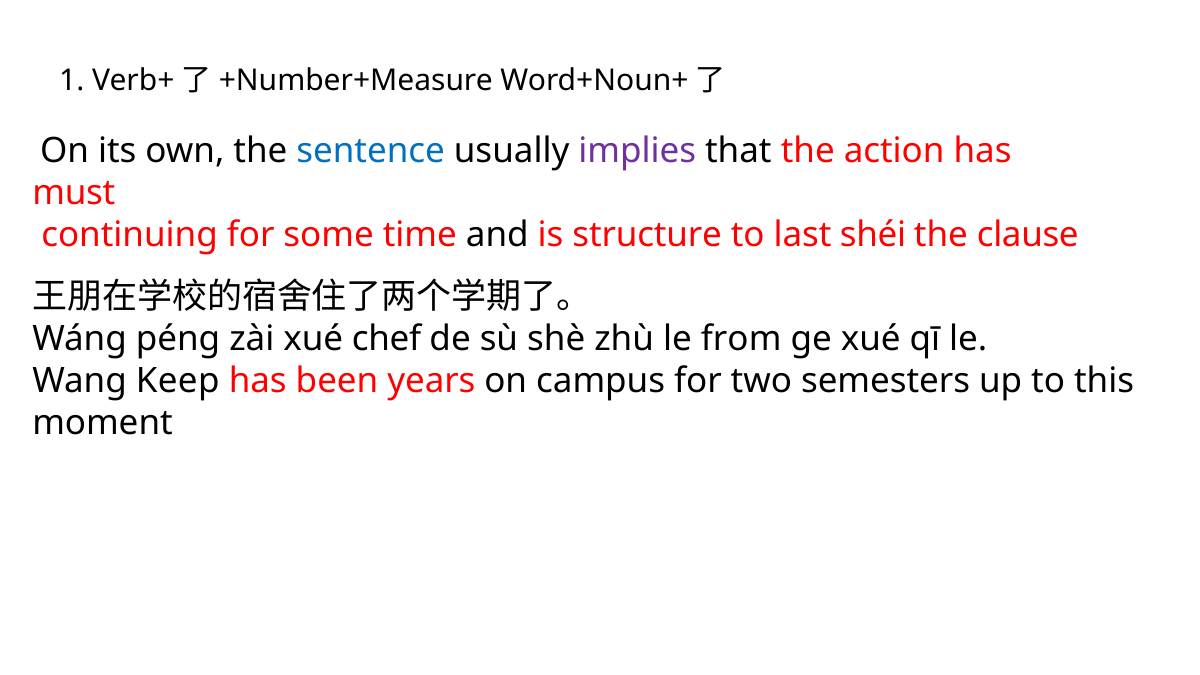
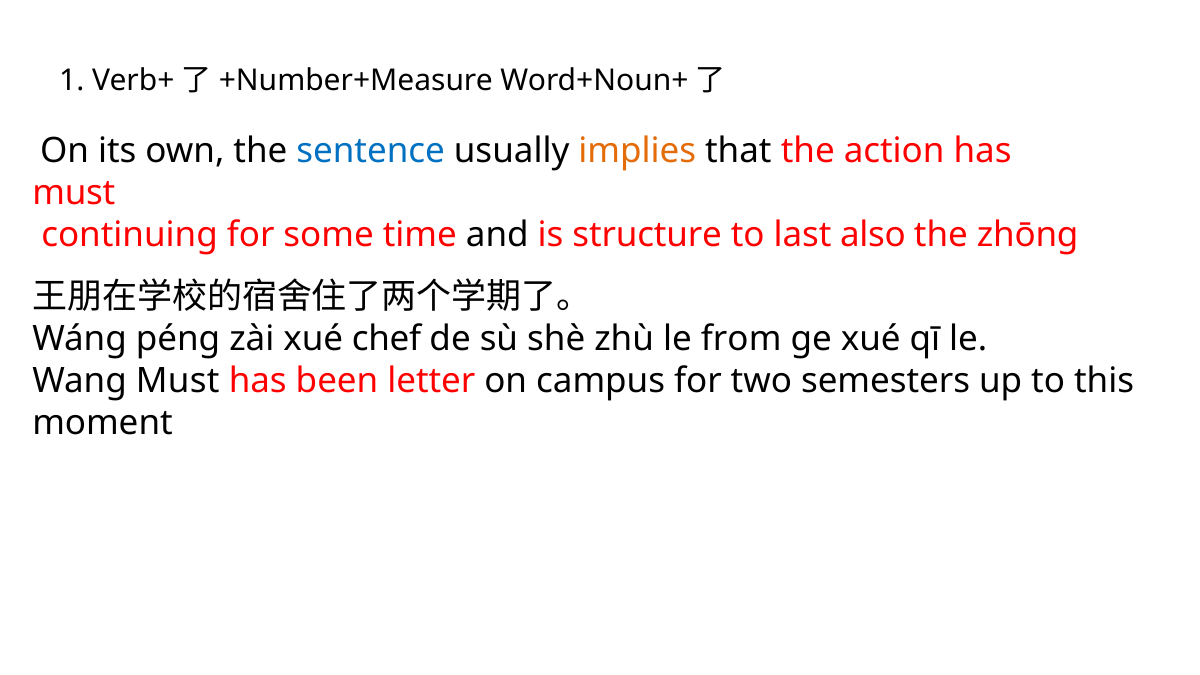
implies colour: purple -> orange
shéi: shéi -> also
clause: clause -> zhōng
Wang Keep: Keep -> Must
years: years -> letter
